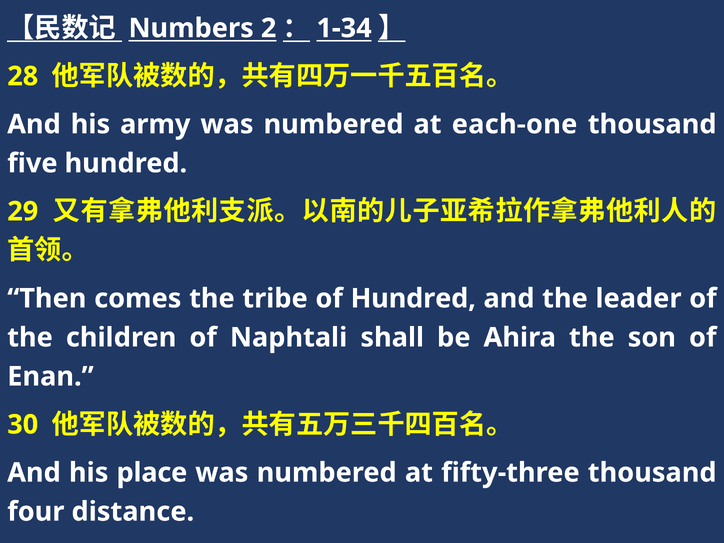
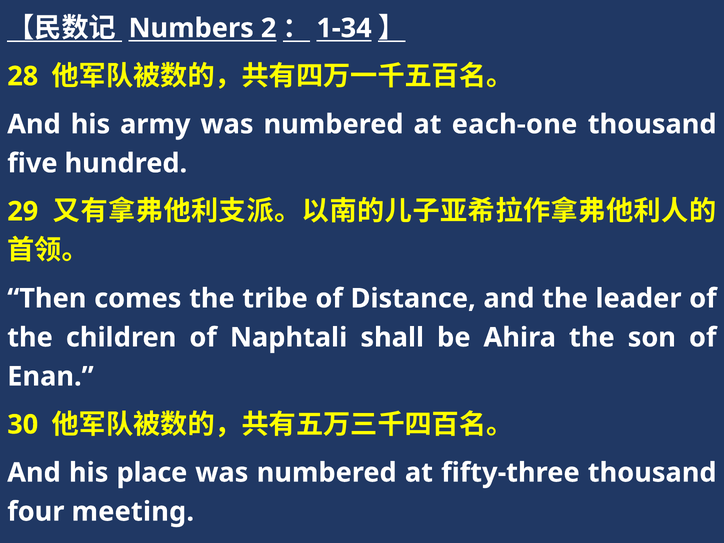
of Hundred: Hundred -> Distance
distance: distance -> meeting
